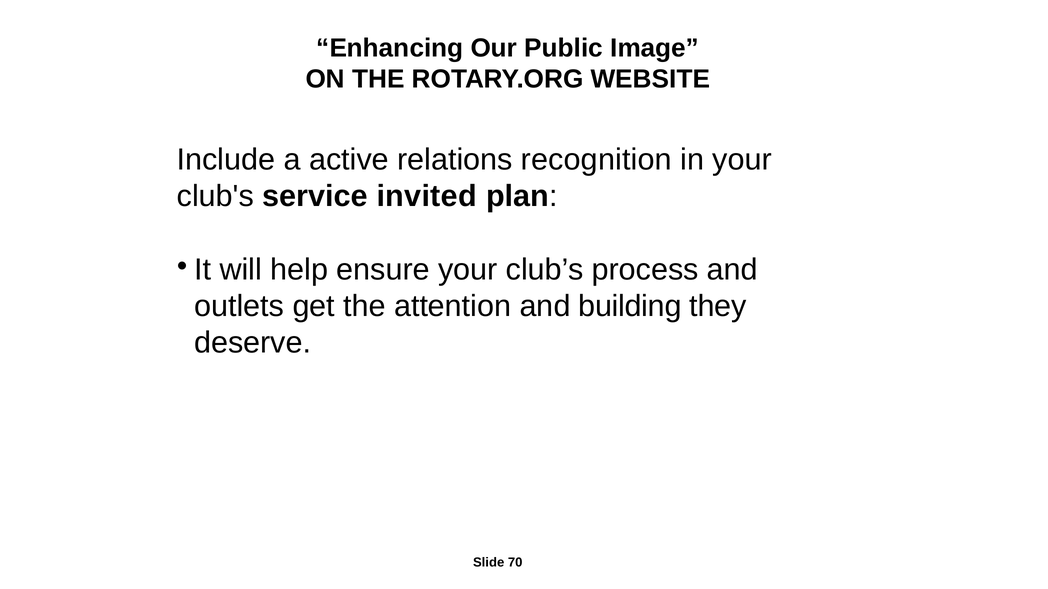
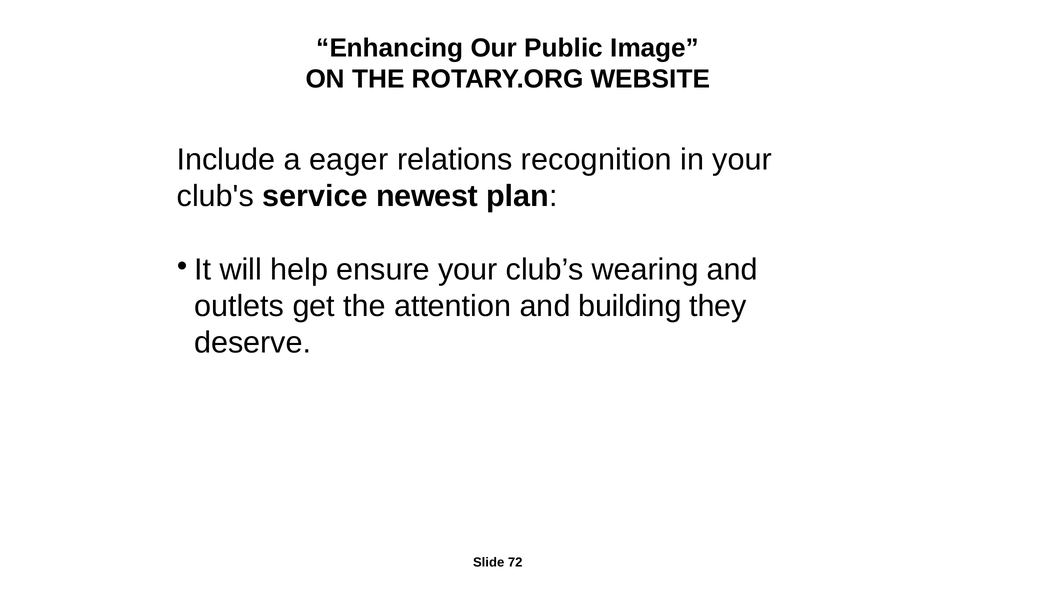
active: active -> eager
invited: invited -> newest
process: process -> wearing
70: 70 -> 72
